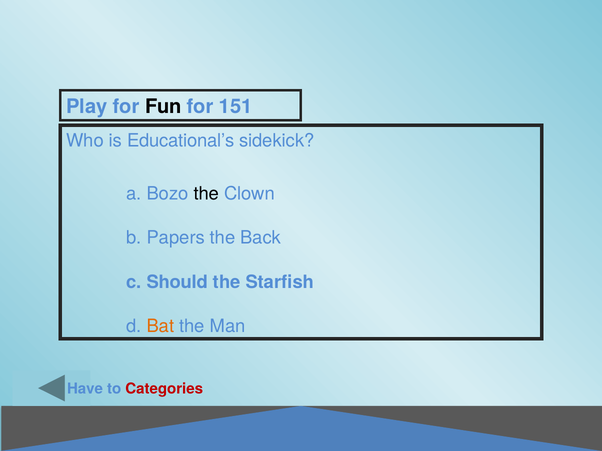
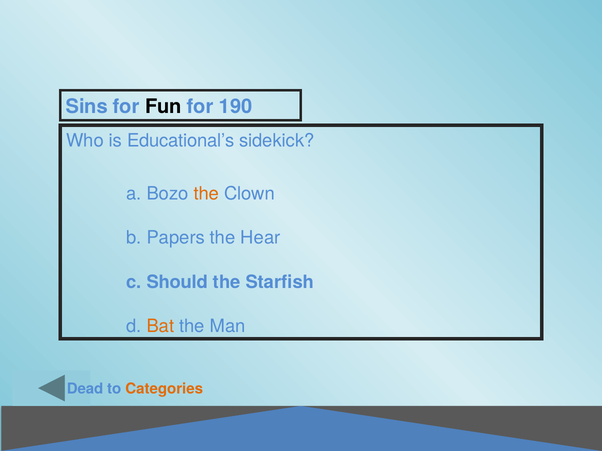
Play: Play -> Sins
151: 151 -> 190
the at (206, 194) colour: black -> orange
Back: Back -> Hear
Have: Have -> Dead
Categories colour: red -> orange
